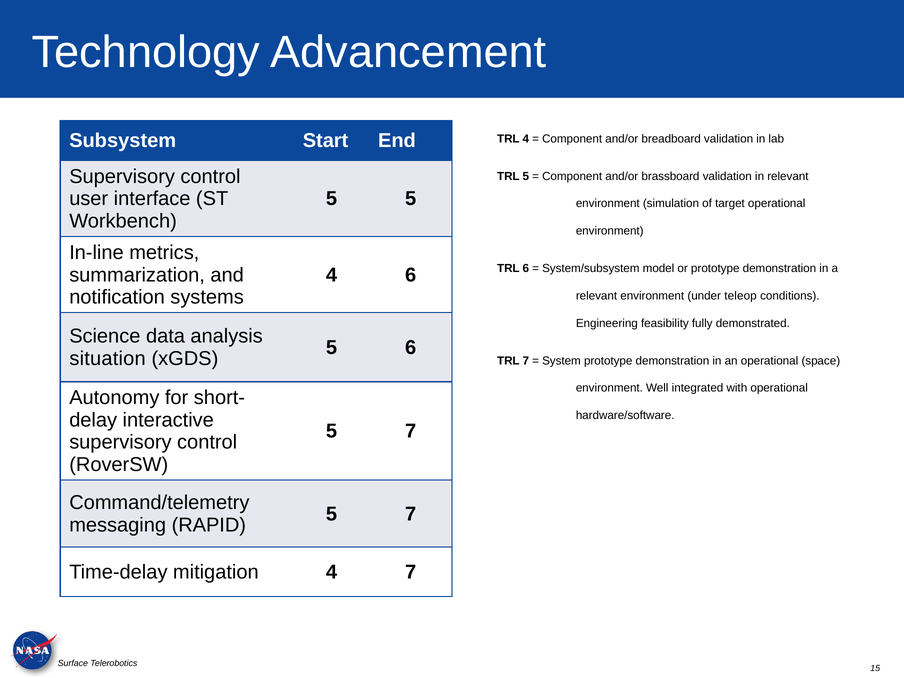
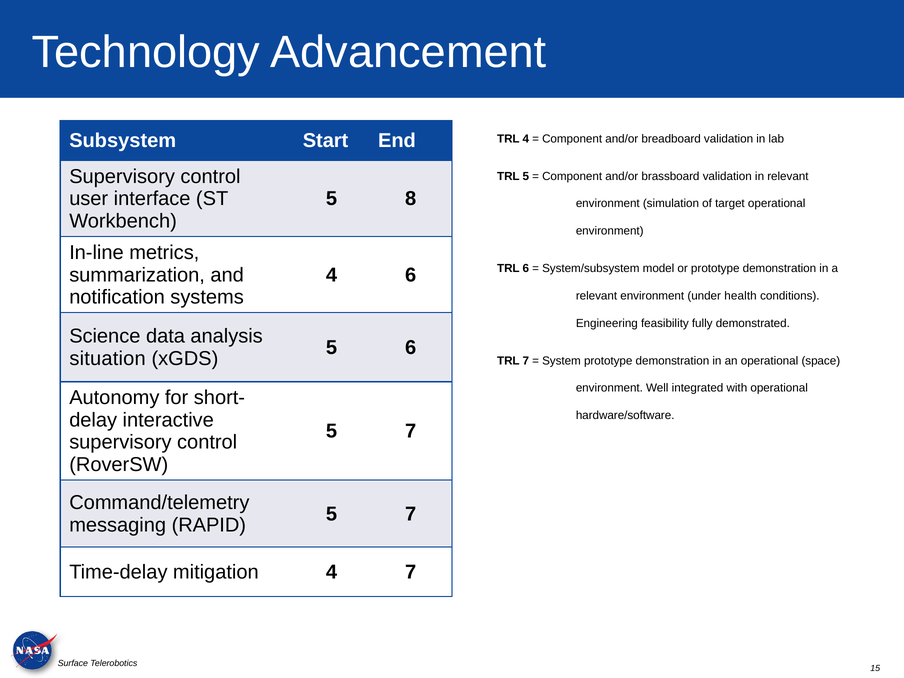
5 5: 5 -> 8
teleop: teleop -> health
